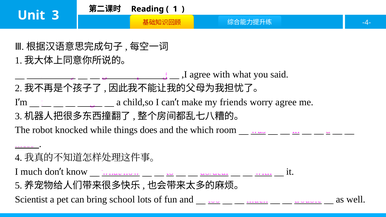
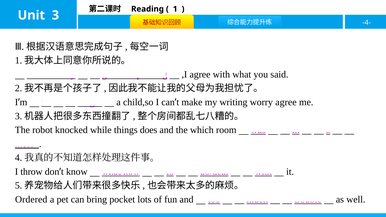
friends: friends -> writing
I much: much -> throw
Scientist: Scientist -> Ordered
school: school -> pocket
